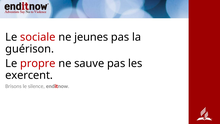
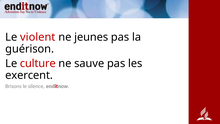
sociale: sociale -> violent
propre: propre -> culture
